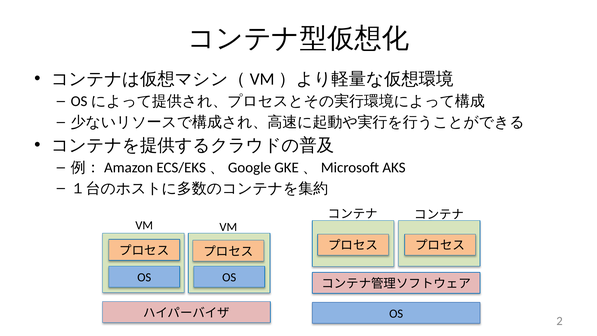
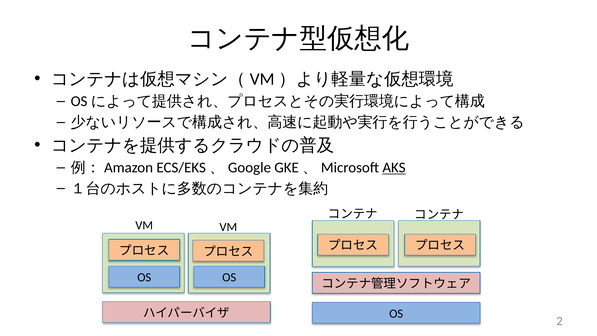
AKS underline: none -> present
